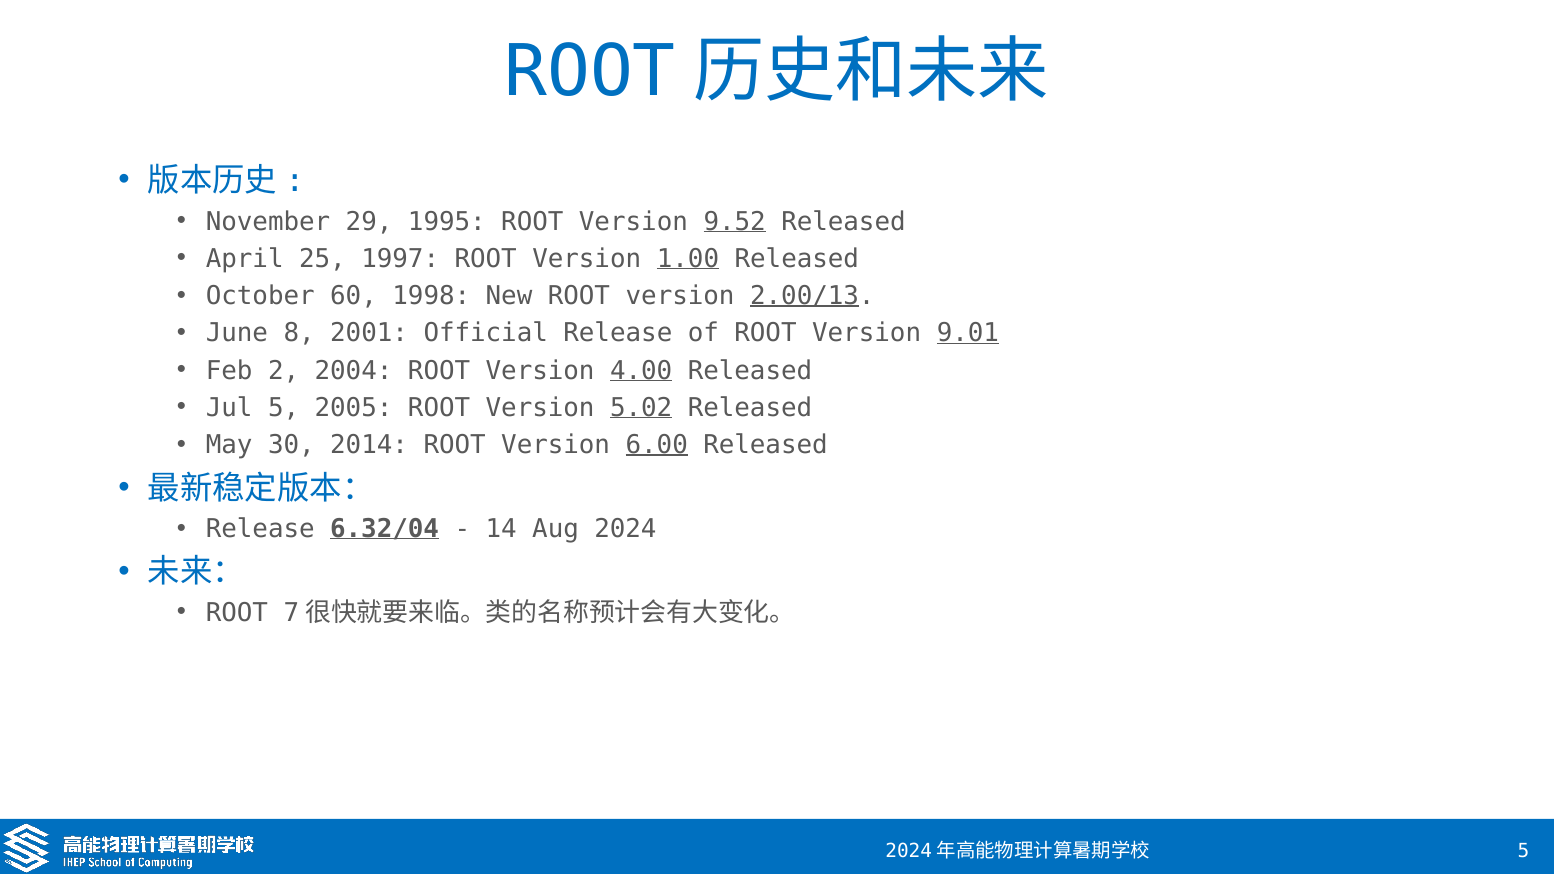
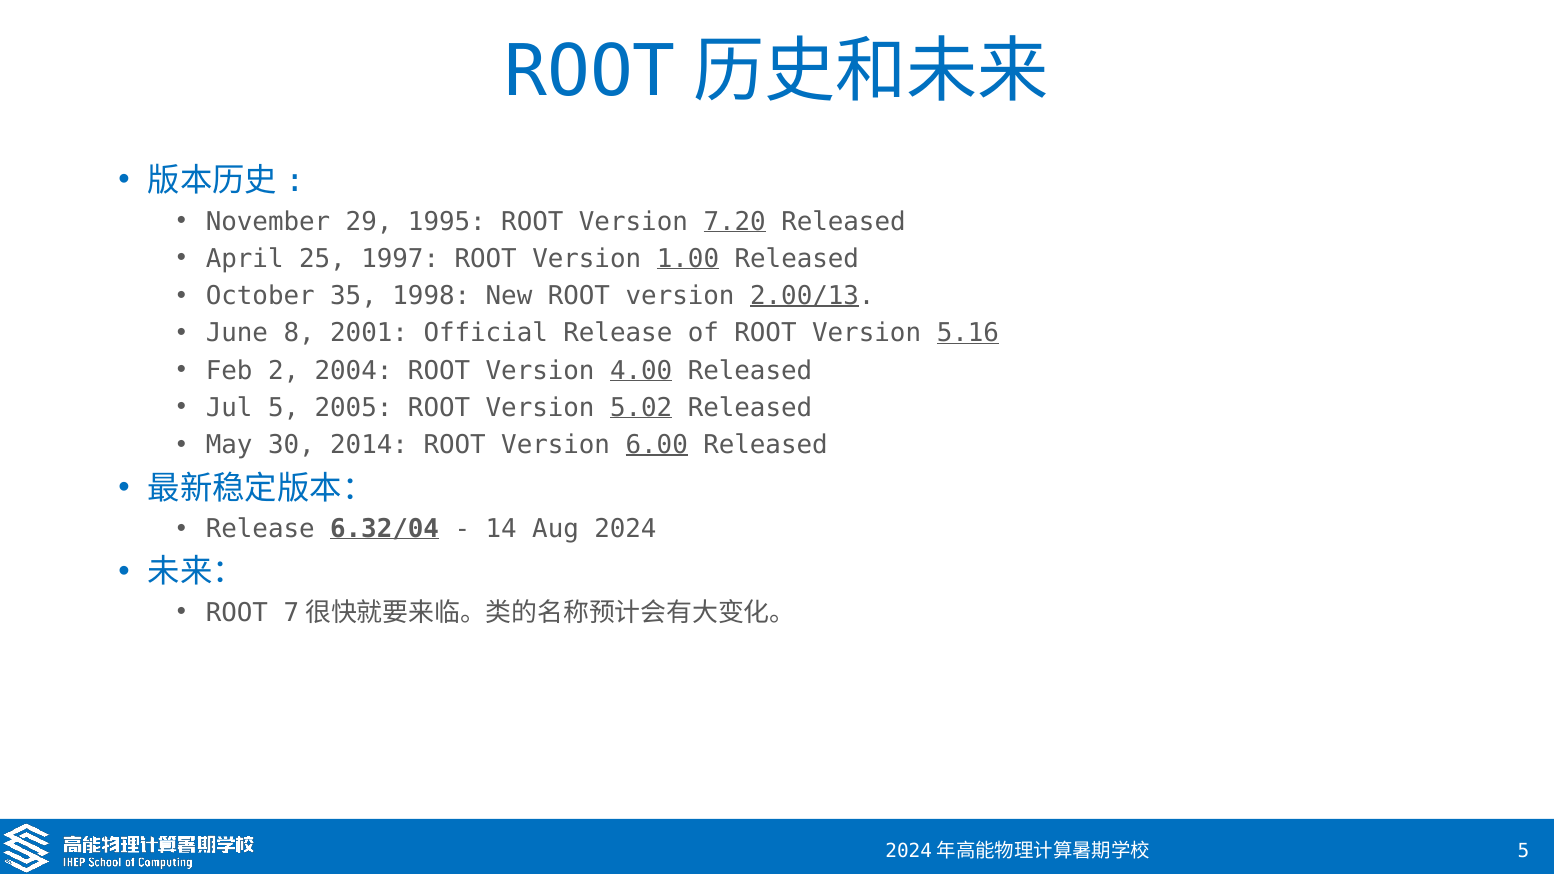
9.52: 9.52 -> 7.20
60: 60 -> 35
9.01: 9.01 -> 5.16
